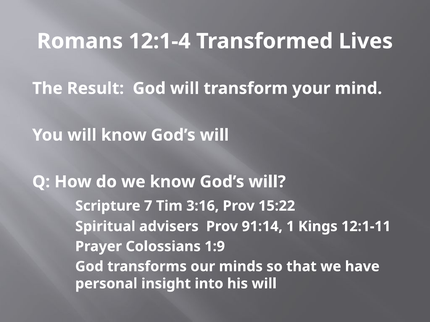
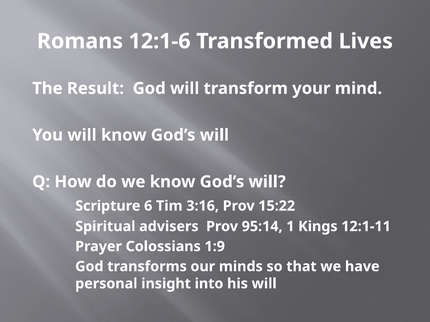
12:1-4: 12:1-4 -> 12:1-6
7: 7 -> 6
91:14: 91:14 -> 95:14
